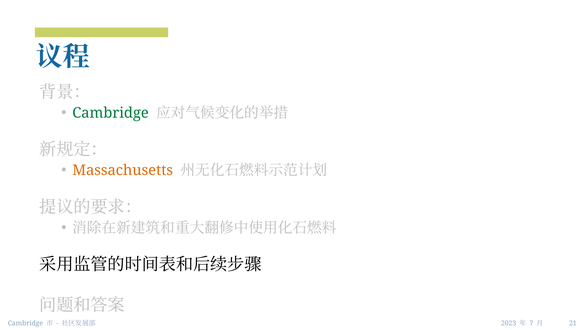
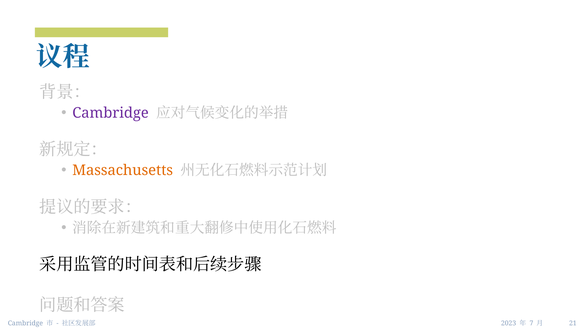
Cambridge at (111, 113) colour: green -> purple
